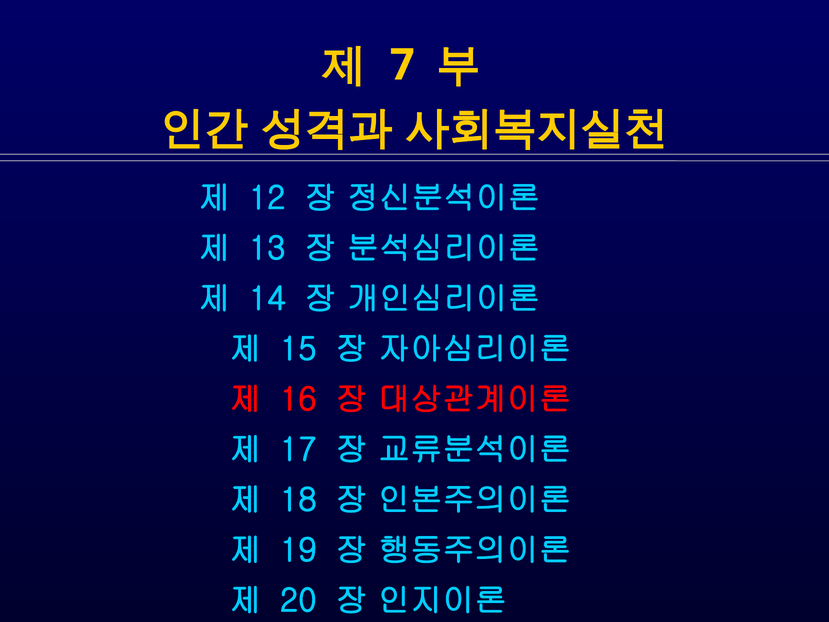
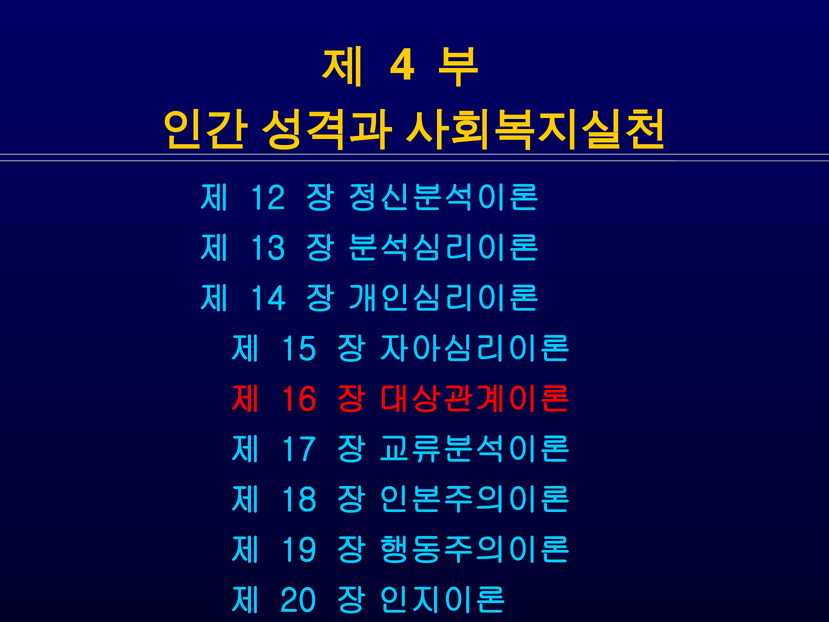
7: 7 -> 4
